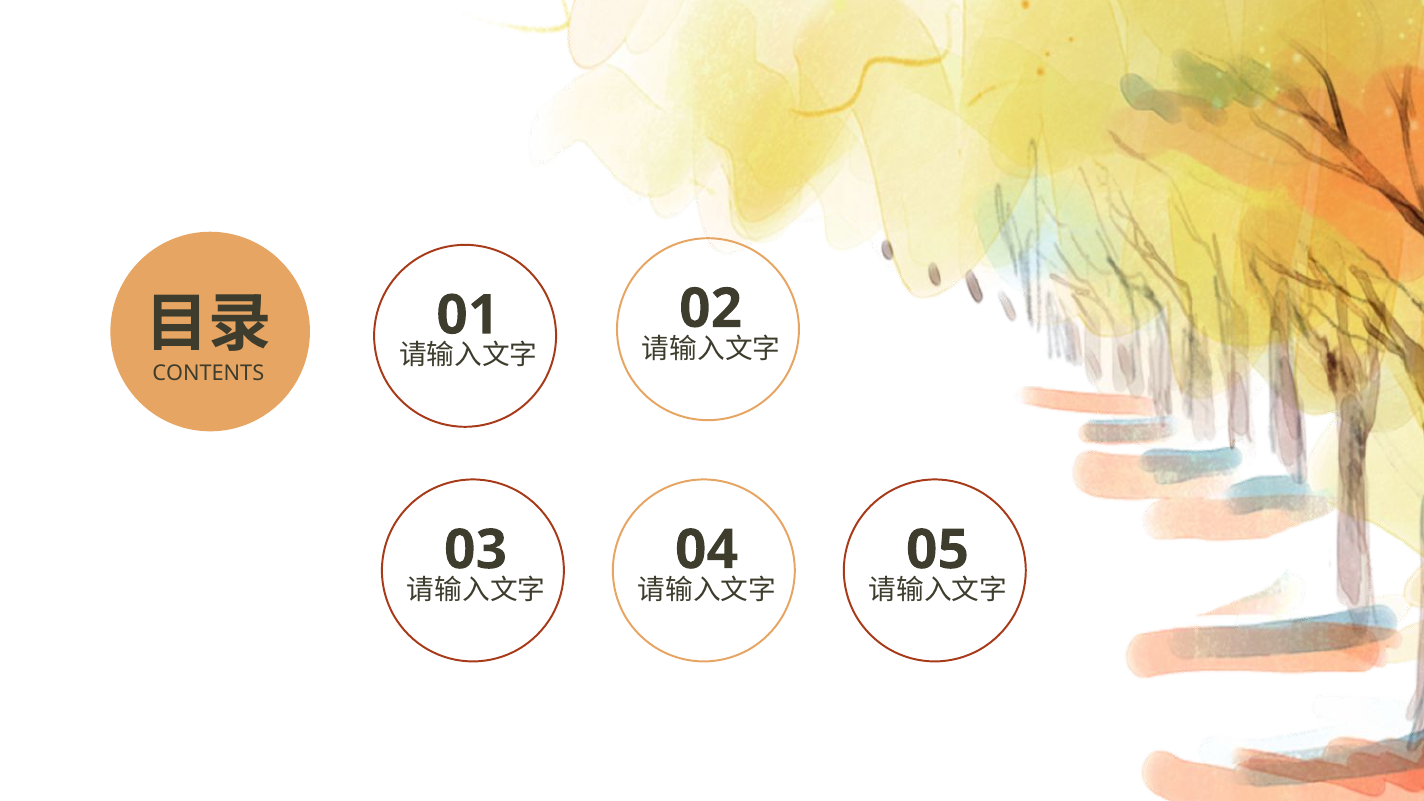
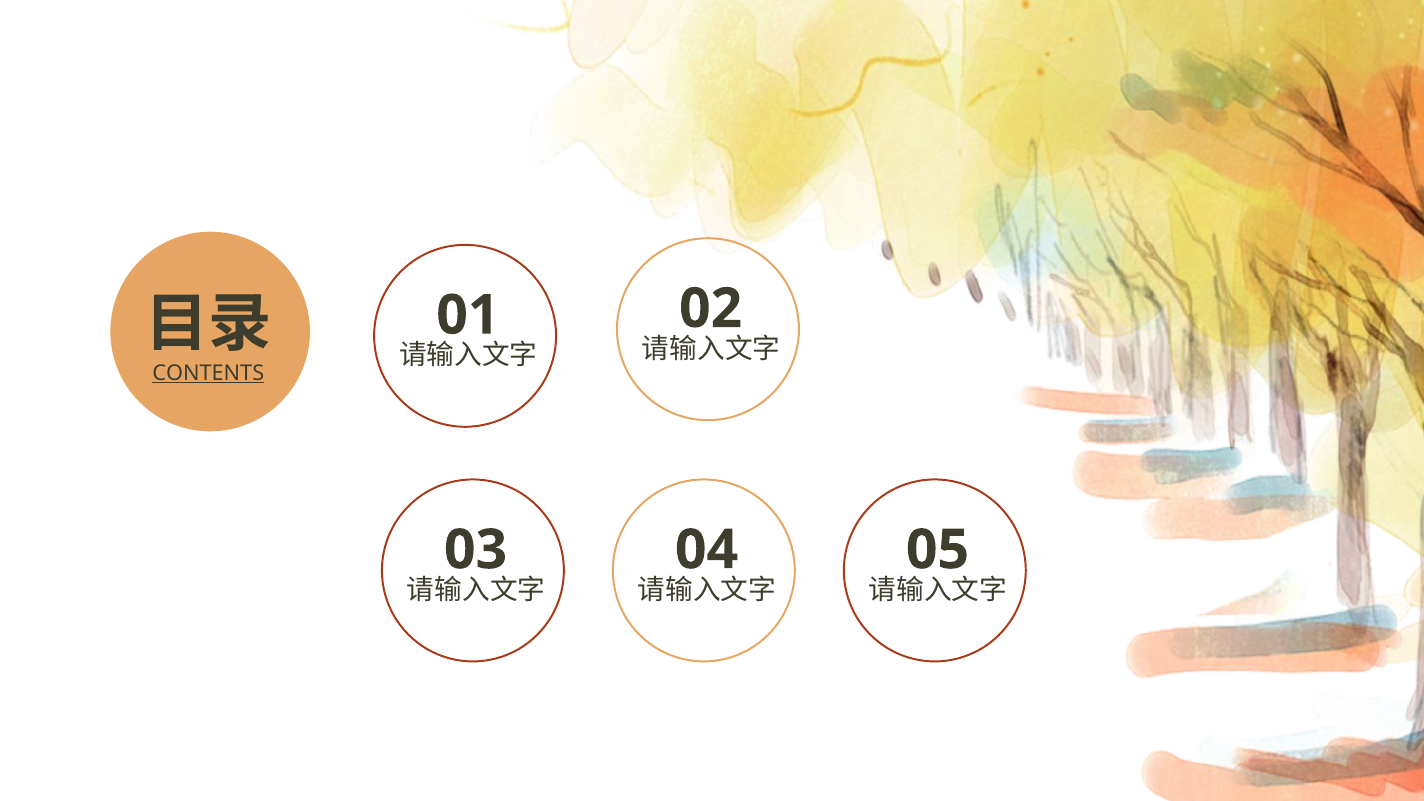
CONTENTS underline: none -> present
